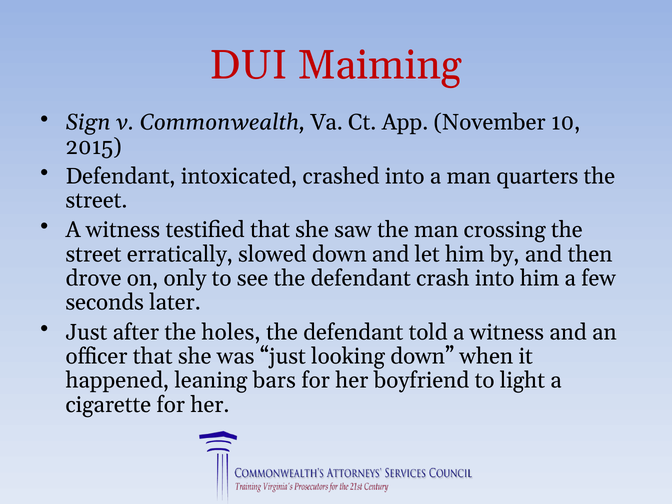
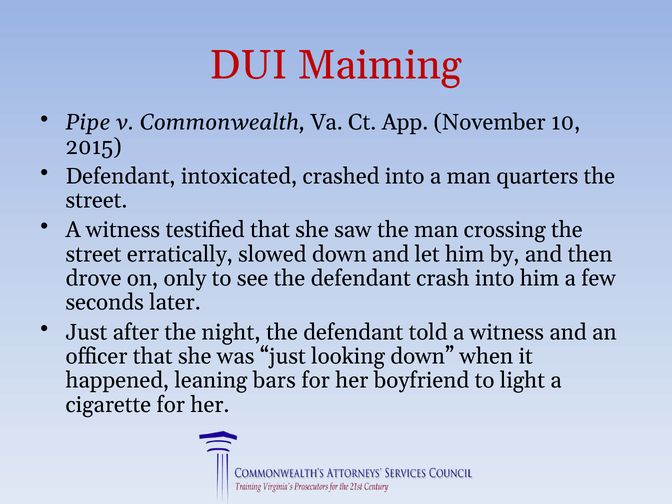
Sign: Sign -> Pipe
holes: holes -> night
